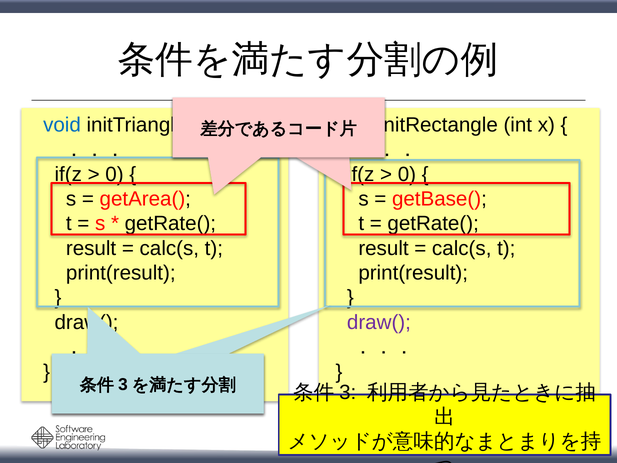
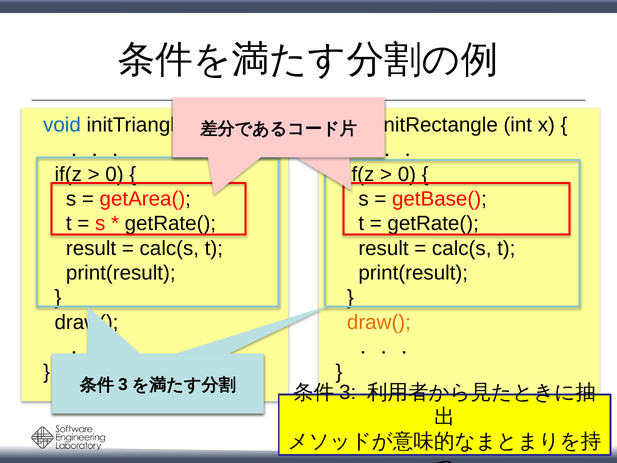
draw( at (379, 322) colour: purple -> orange
